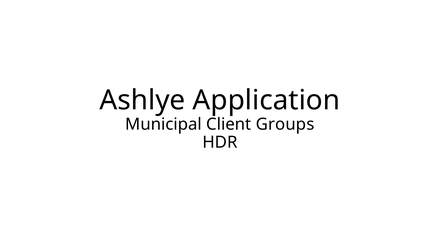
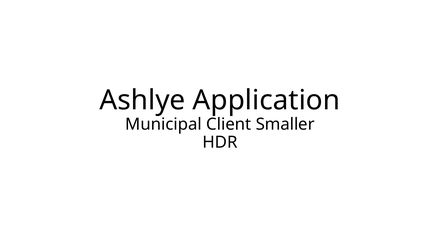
Groups: Groups -> Smaller
